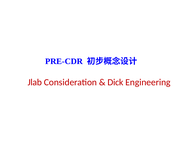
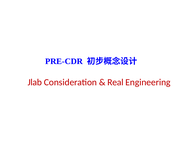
Dick: Dick -> Real
